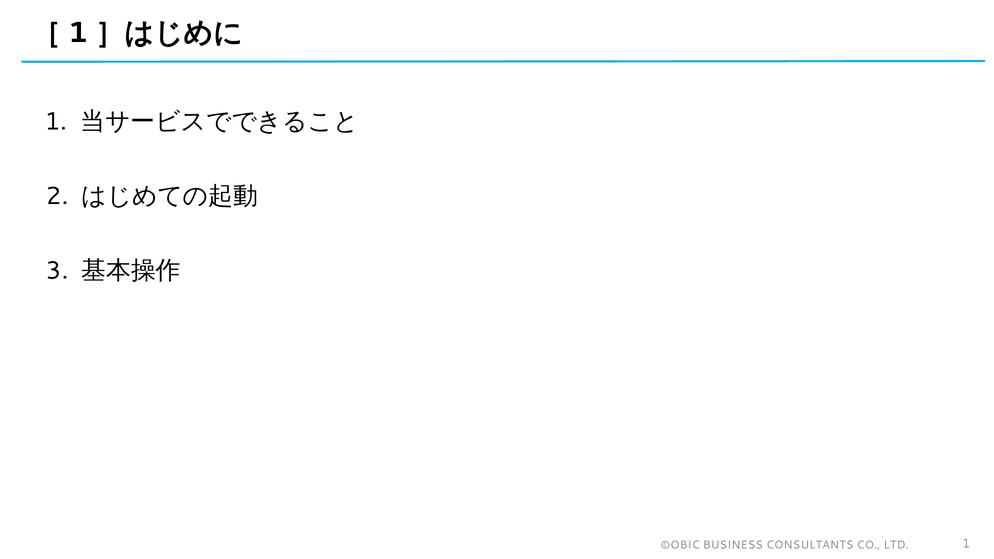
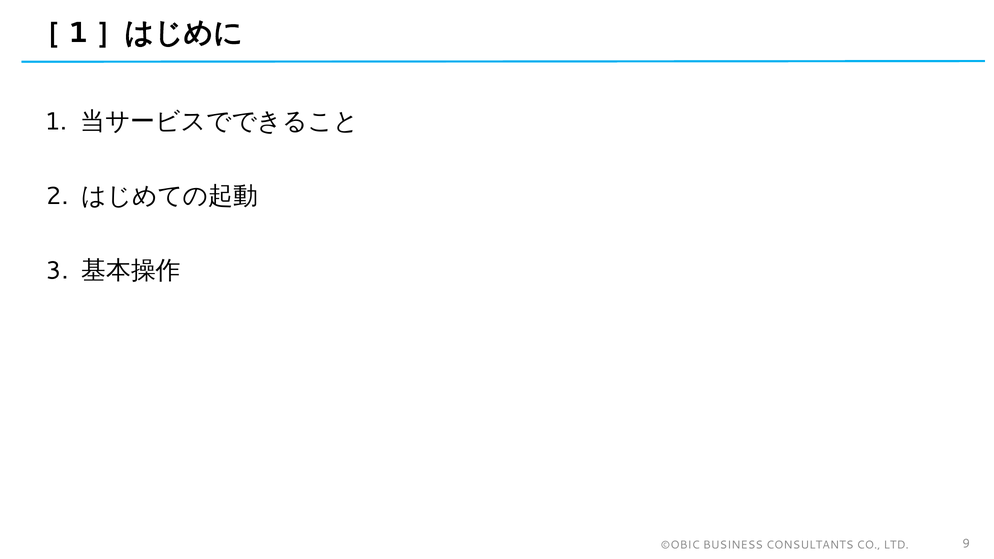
LTD 1: 1 -> 9
